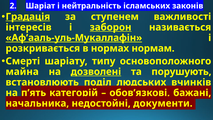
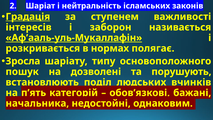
заборон underline: present -> none
нормам: нормам -> полягає
Смерті: Смерті -> Зросла
майна: майна -> пошук
дозволені underline: present -> none
документи: документи -> однаковим
